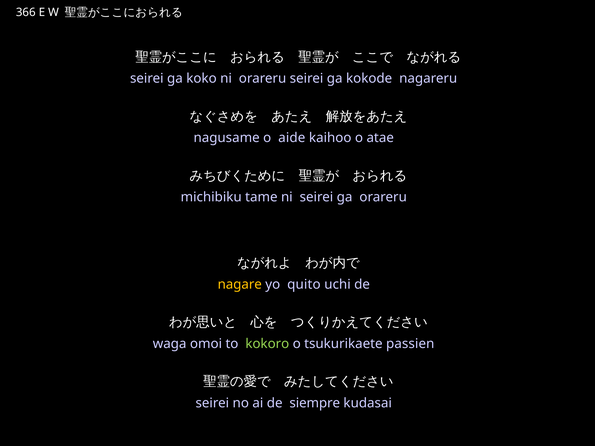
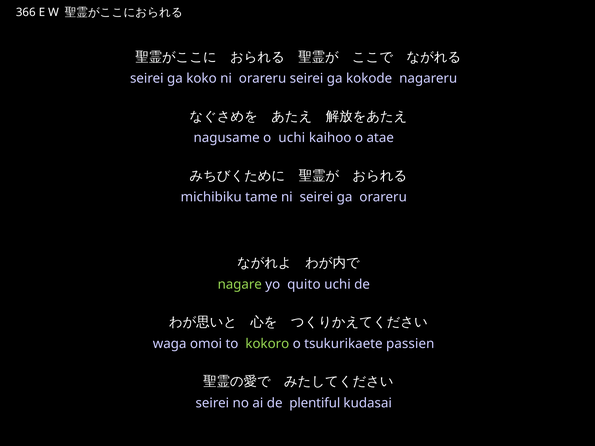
o aide: aide -> uchi
nagare colour: yellow -> light green
siempre: siempre -> plentiful
